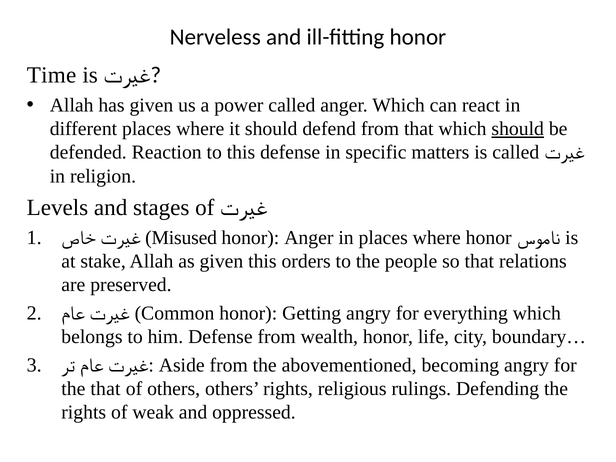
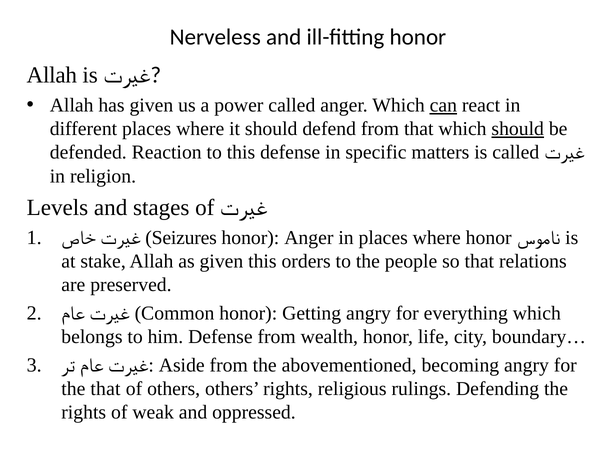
Time at (52, 75): Time -> Allah
can underline: none -> present
Misused: Misused -> Seizures
